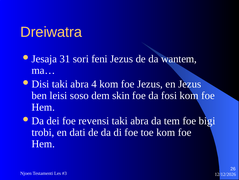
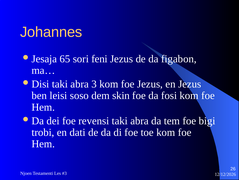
Dreiwatra: Dreiwatra -> Johannes
31: 31 -> 65
wantem: wantem -> figabon
4: 4 -> 3
